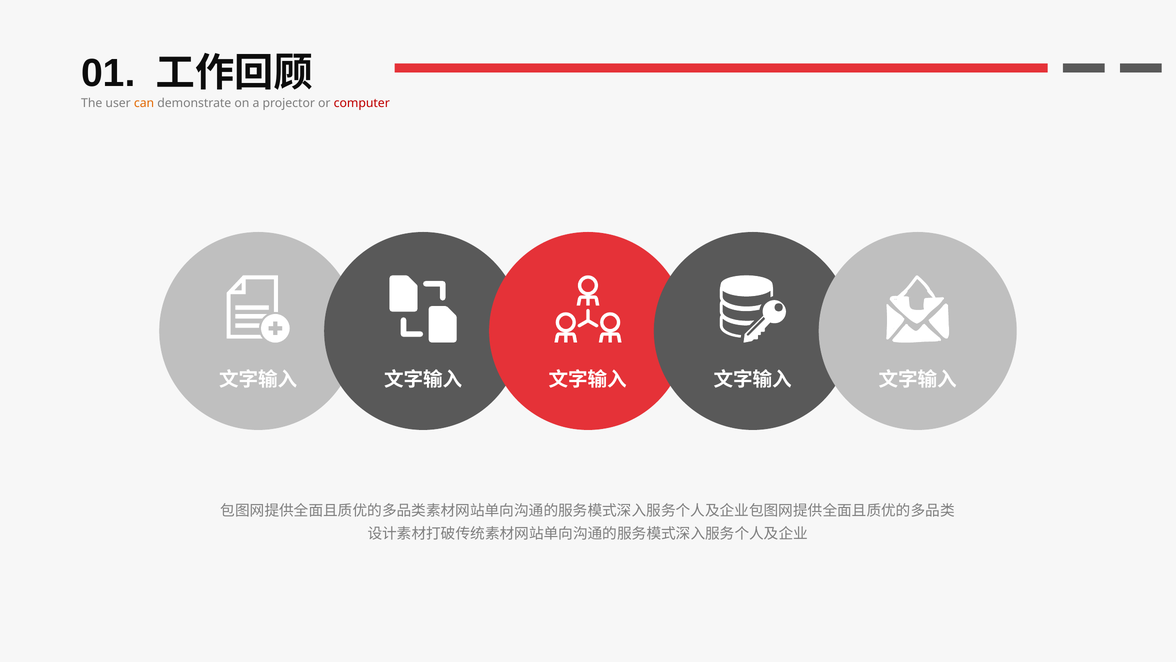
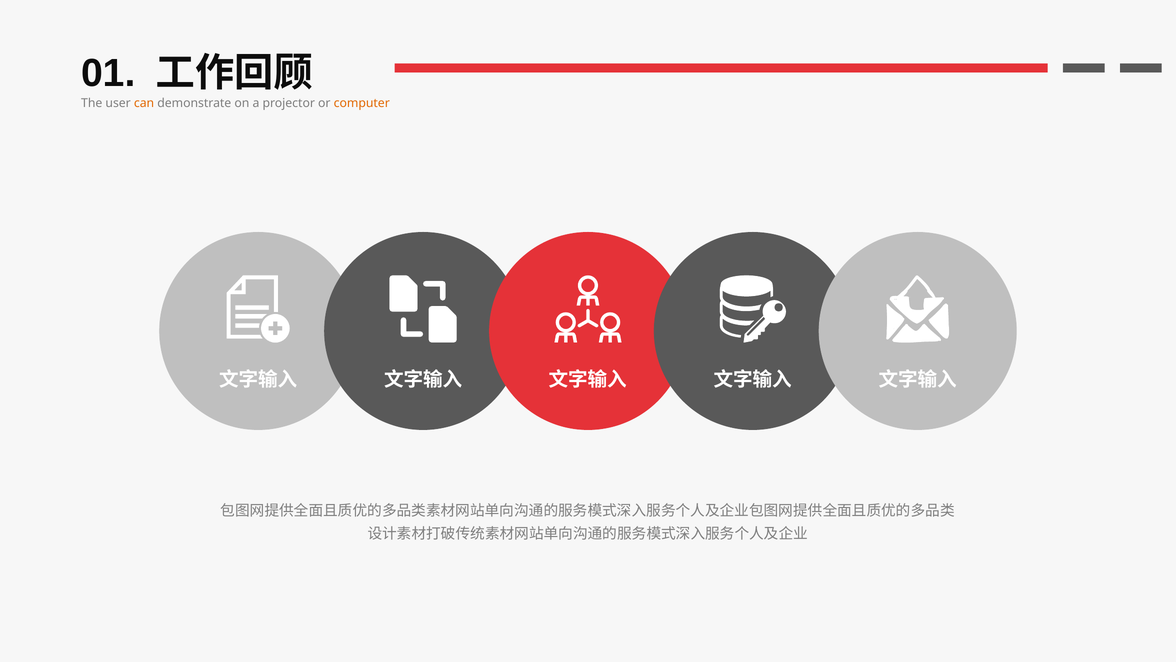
computer colour: red -> orange
